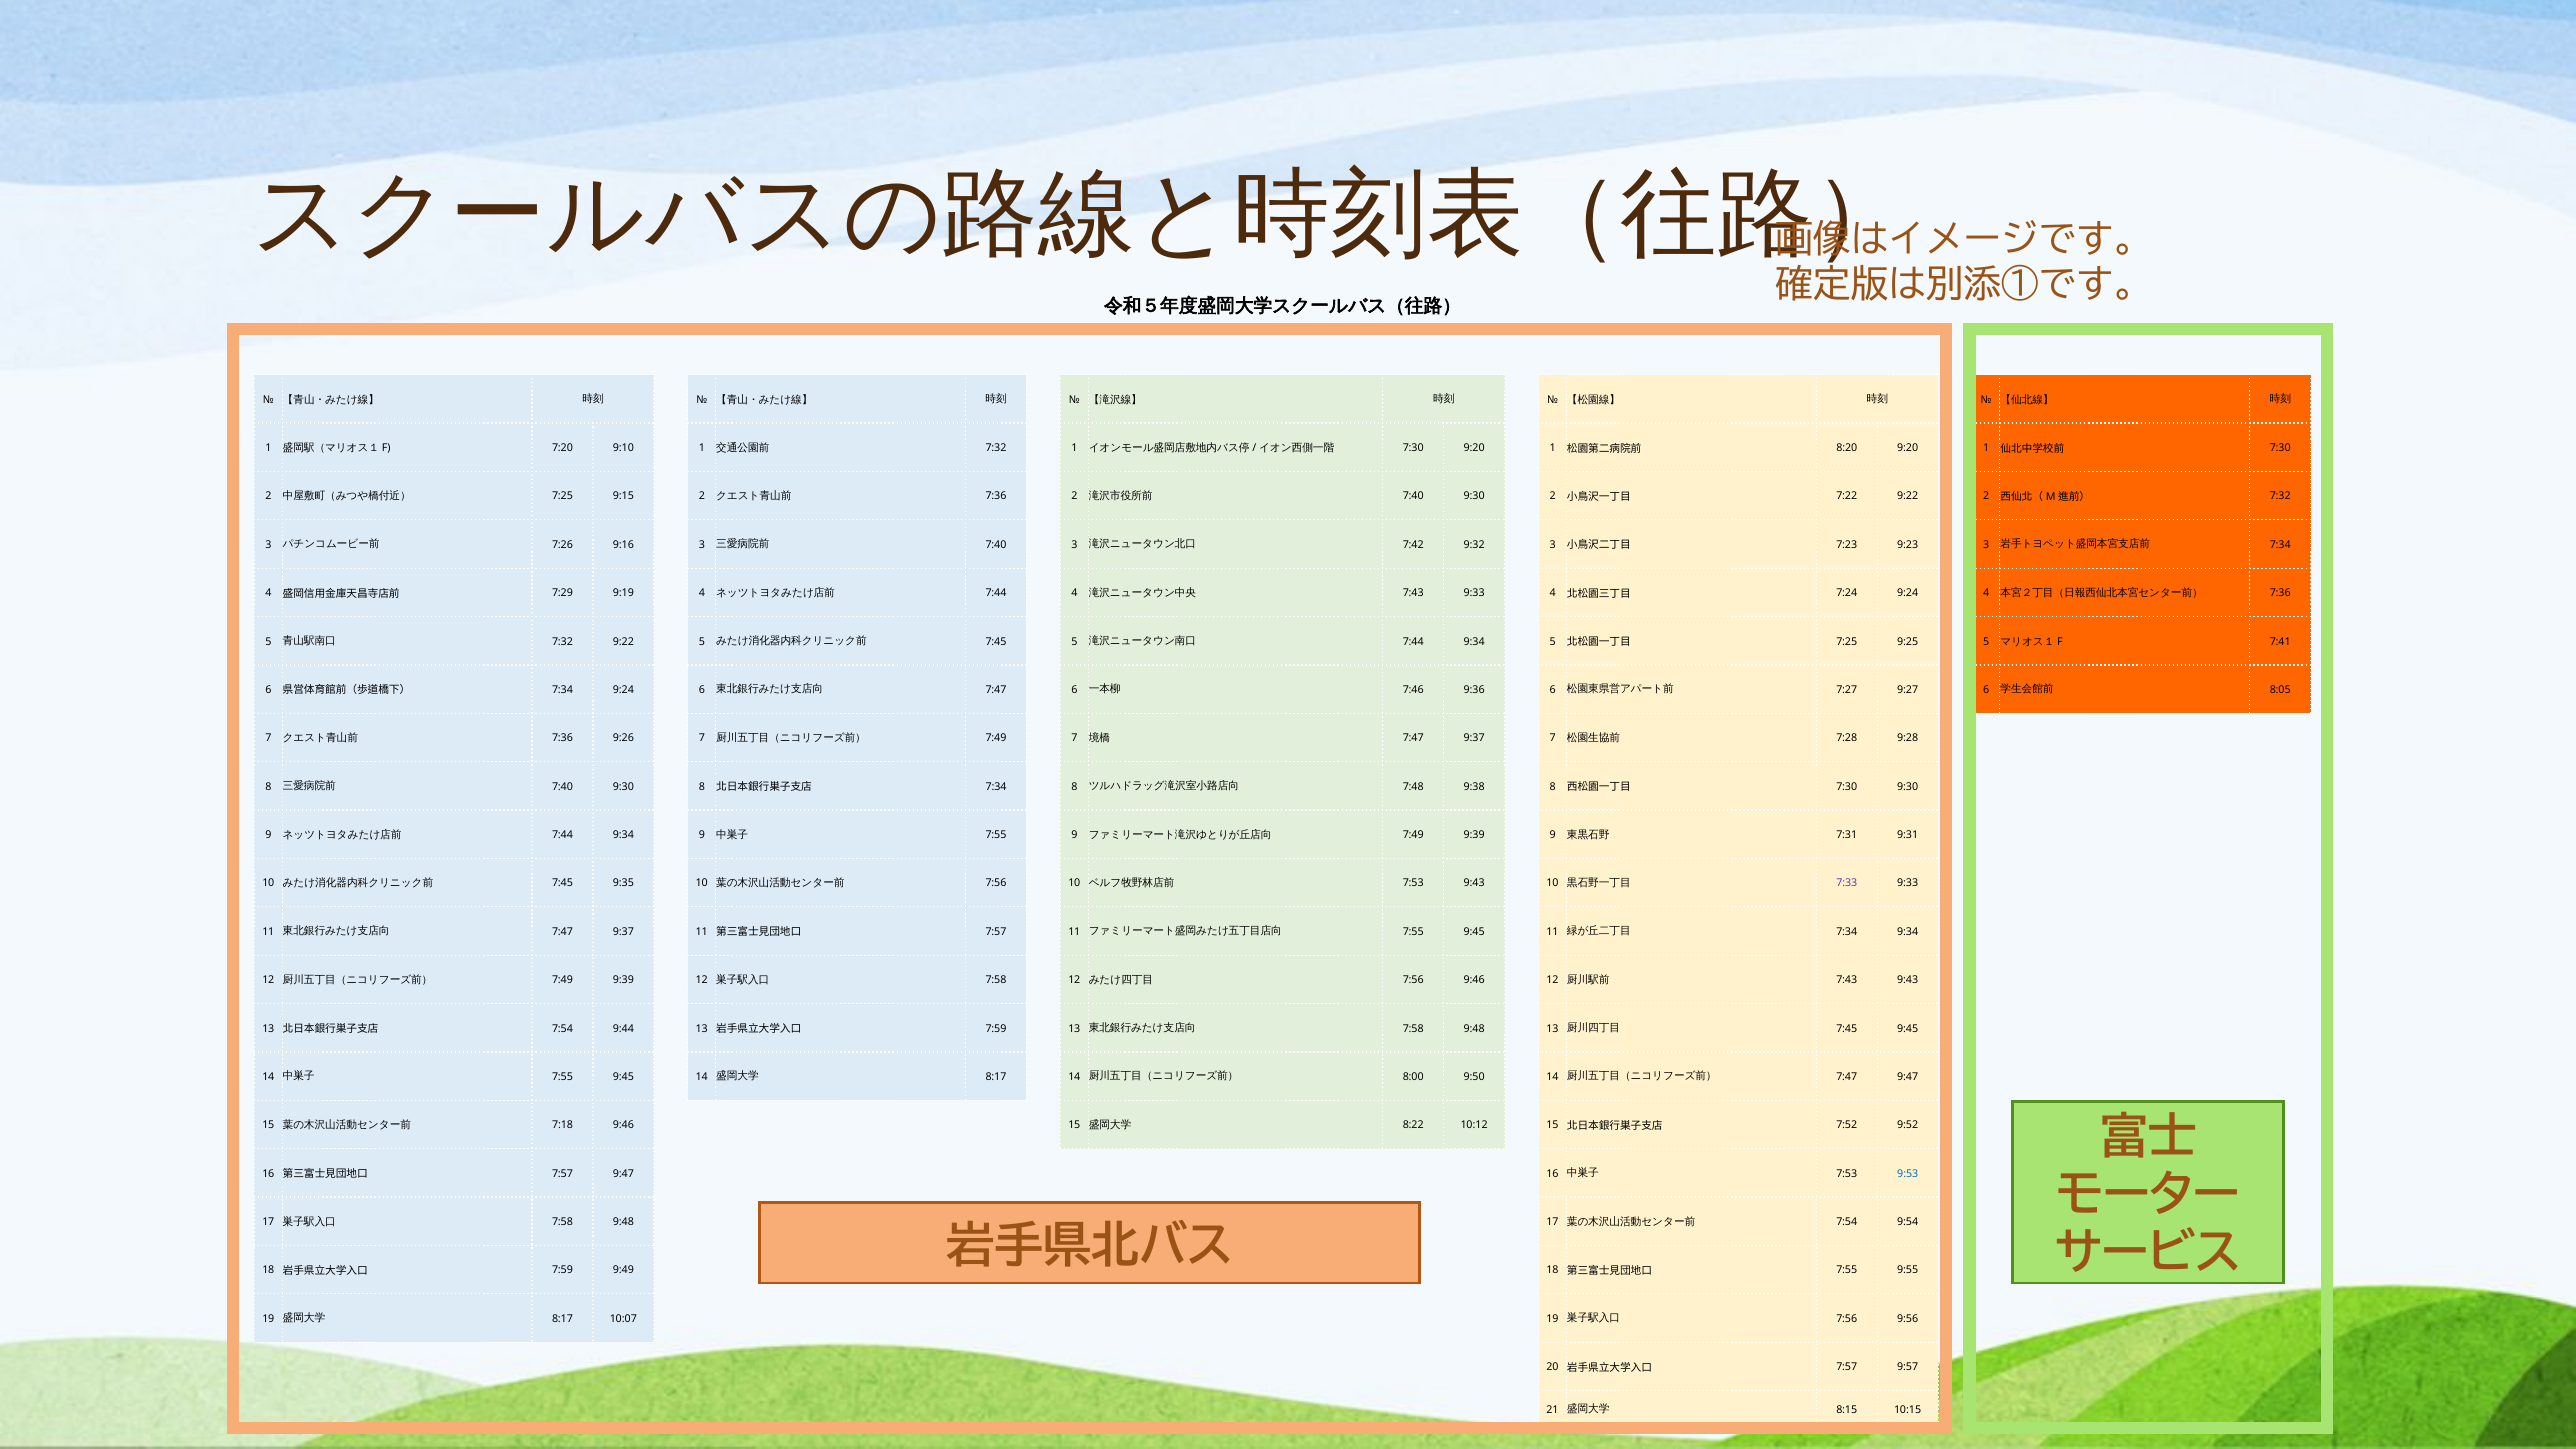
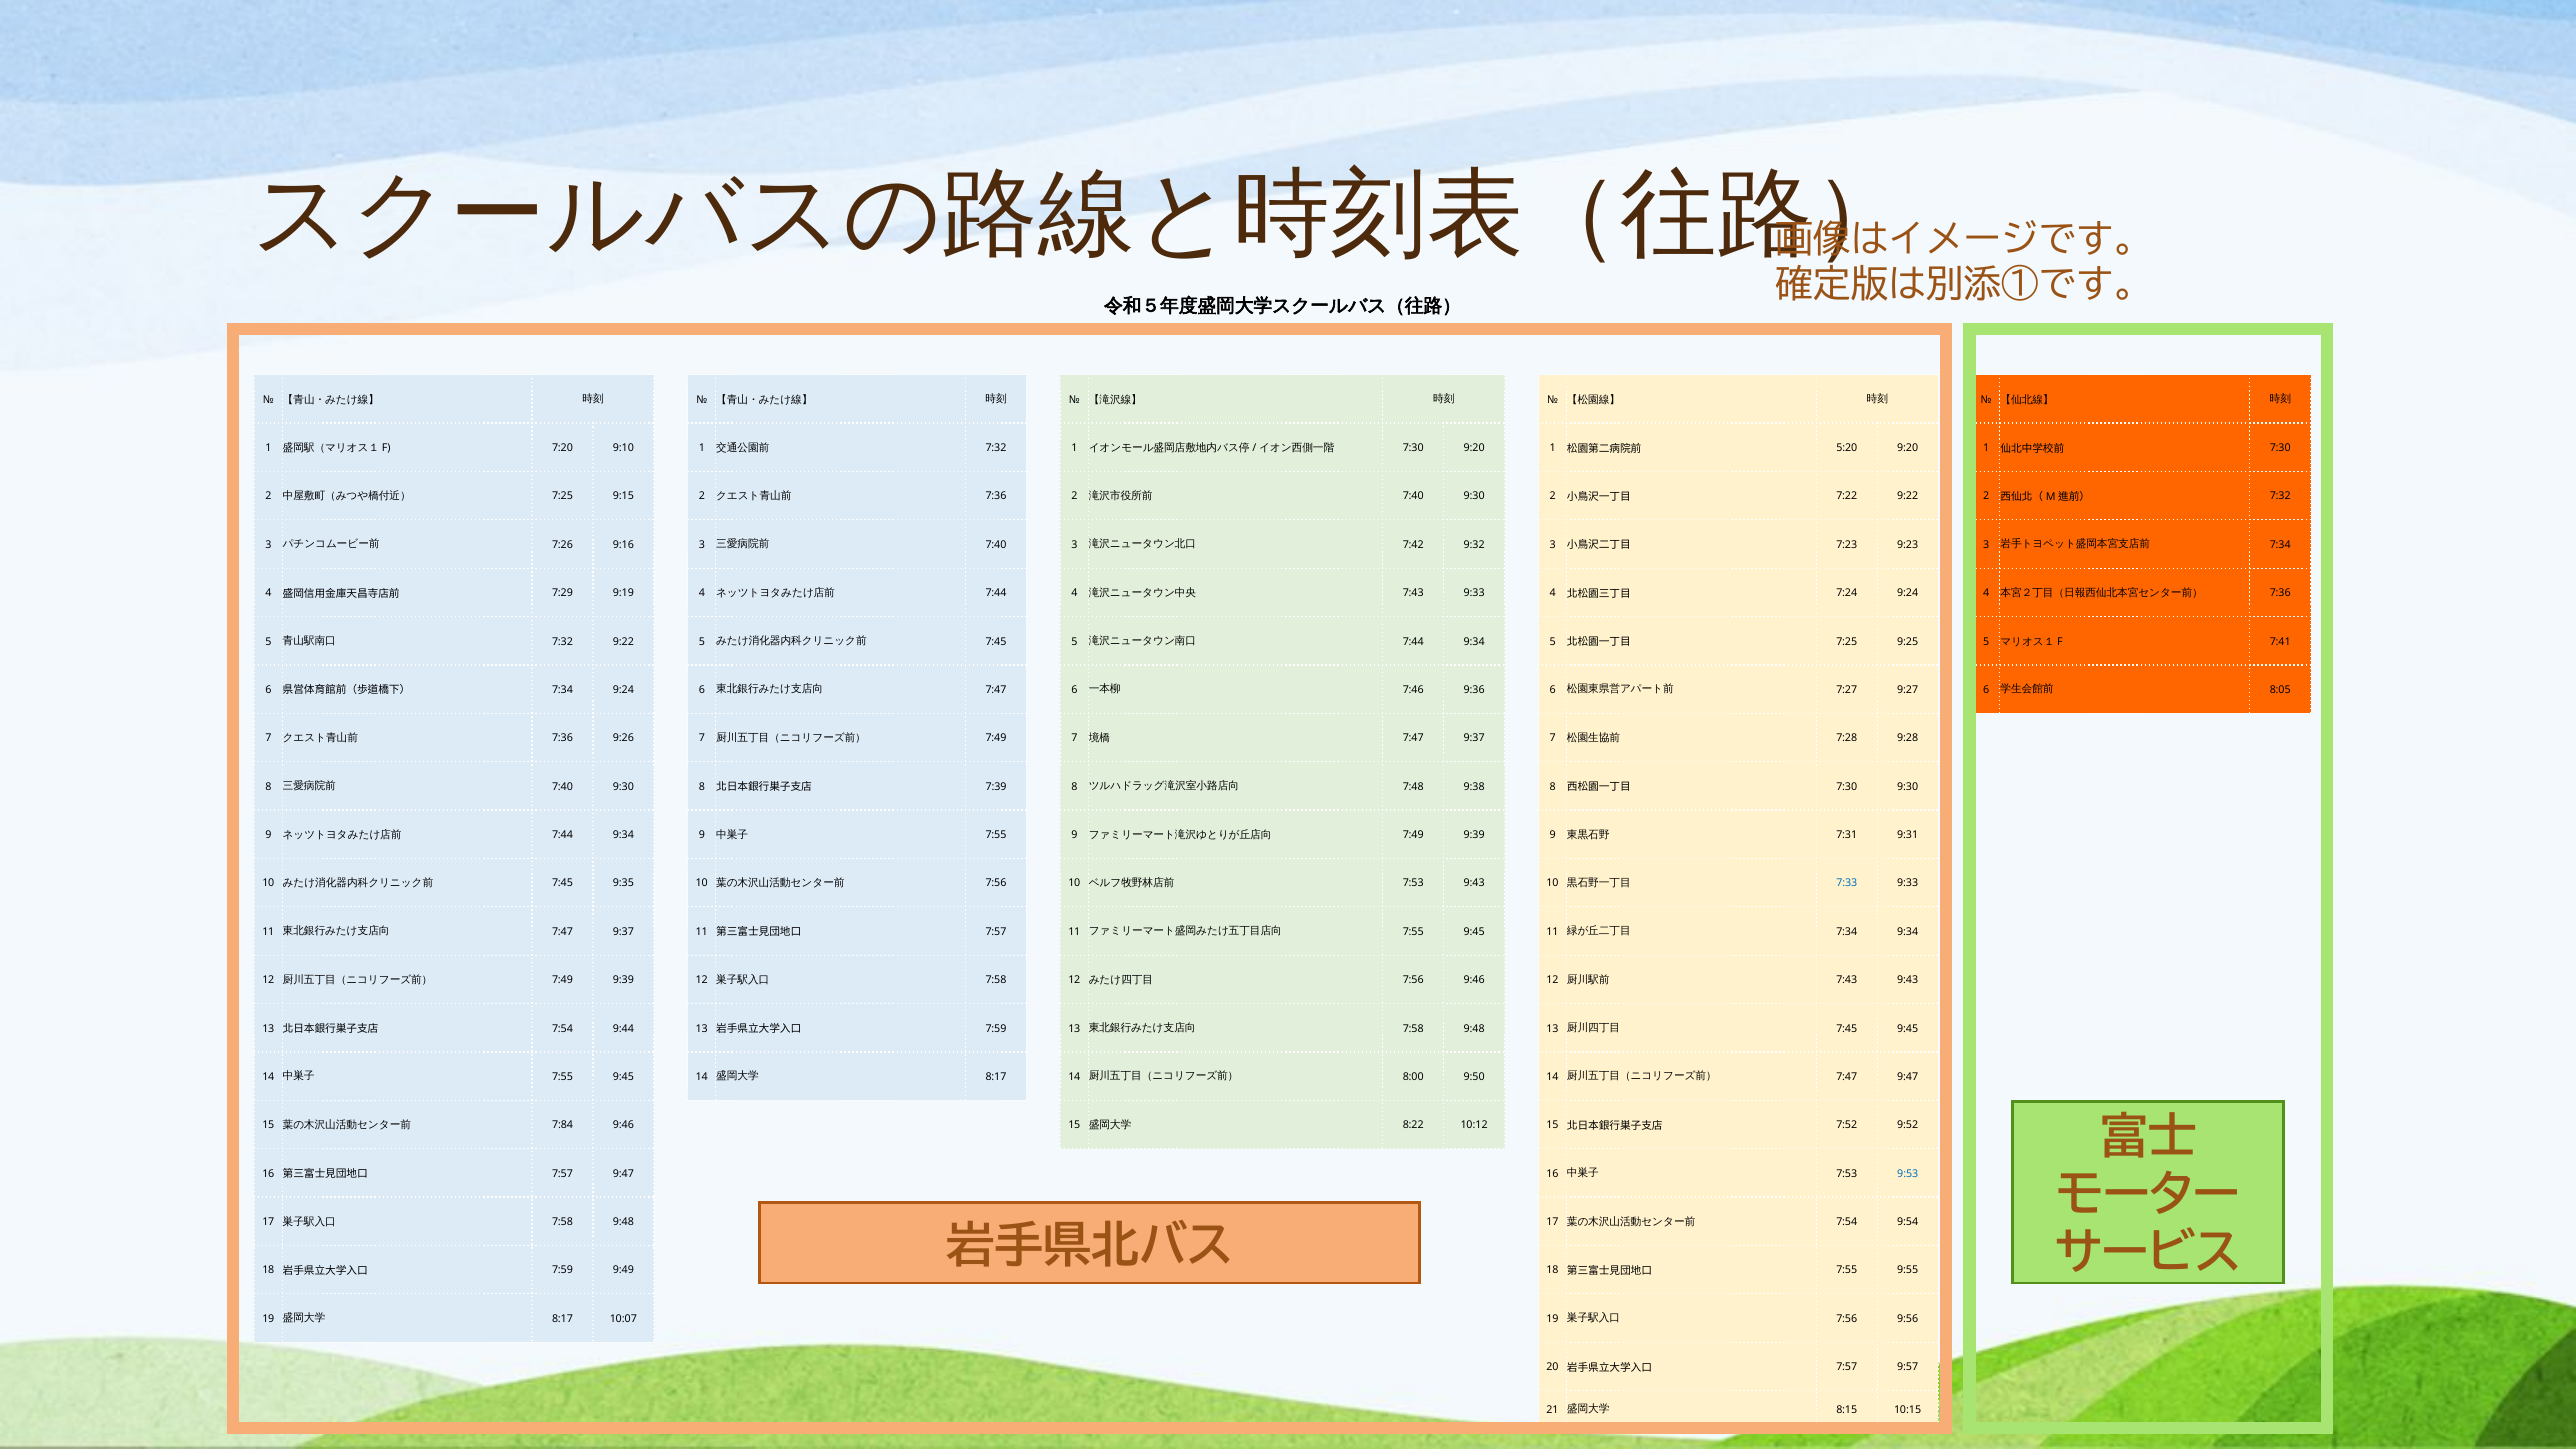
8:20: 8:20 -> 5:20
7:34 at (996, 787): 7:34 -> 7:39
7:33 colour: purple -> blue
7:18: 7:18 -> 7:84
